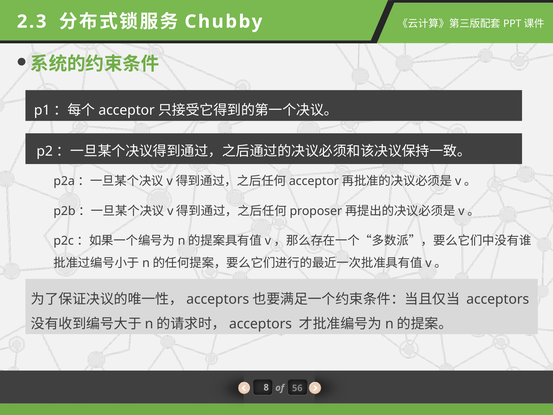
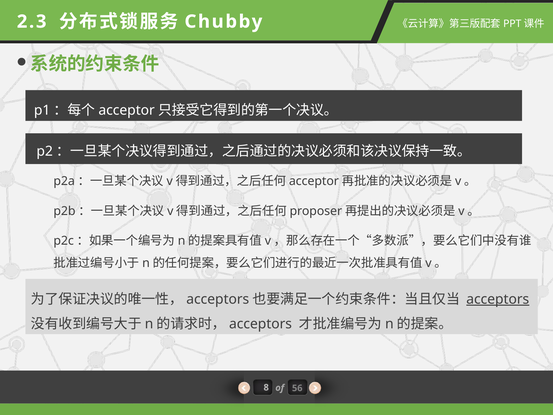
acceptors underline: none -> present
